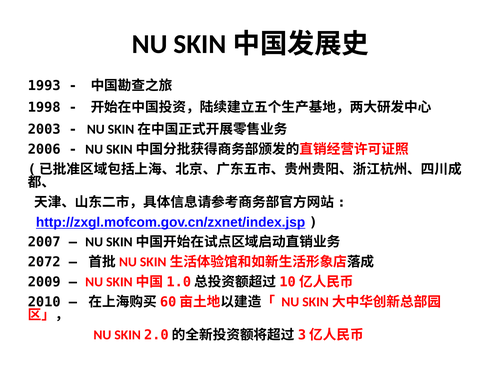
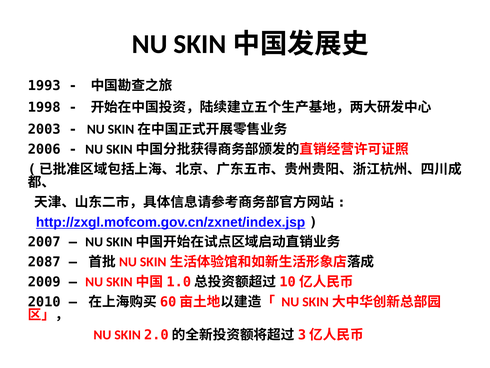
2072: 2072 -> 2087
